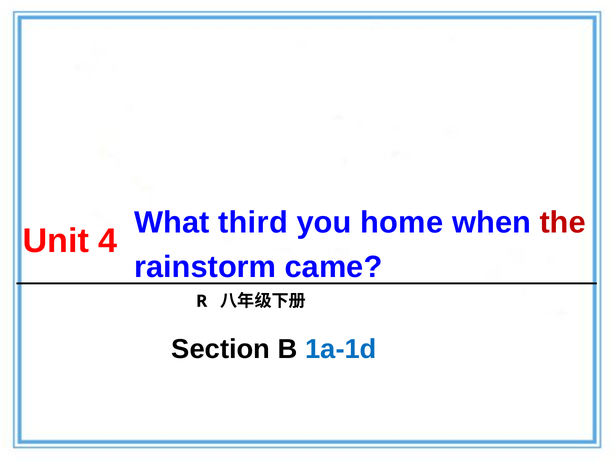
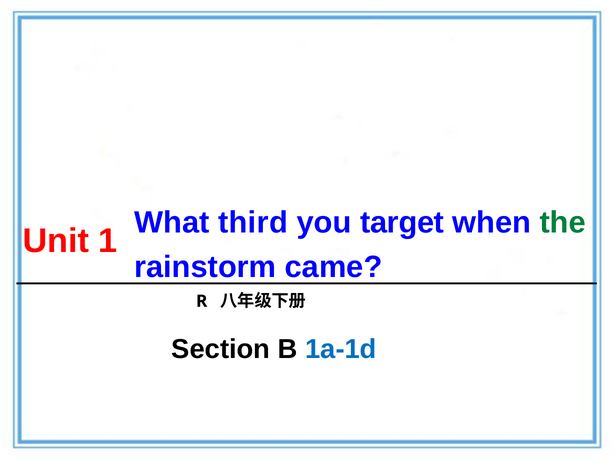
home: home -> target
the colour: red -> green
4: 4 -> 1
